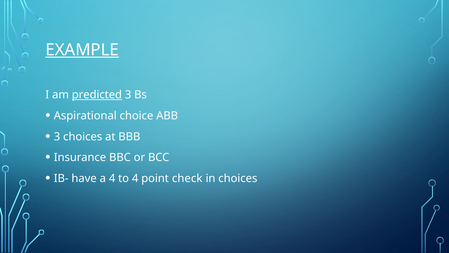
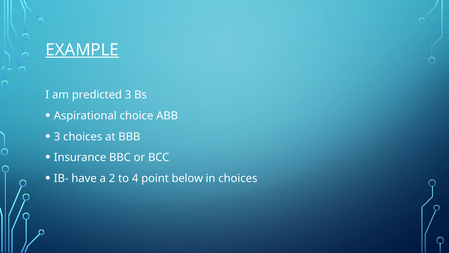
predicted underline: present -> none
a 4: 4 -> 2
check: check -> below
